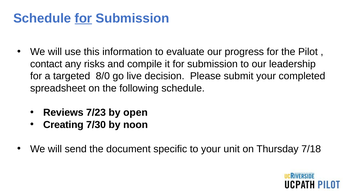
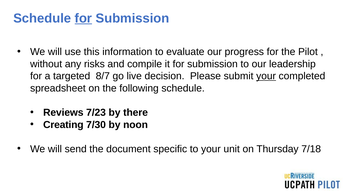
contact: contact -> without
8/0: 8/0 -> 8/7
your at (266, 76) underline: none -> present
open: open -> there
